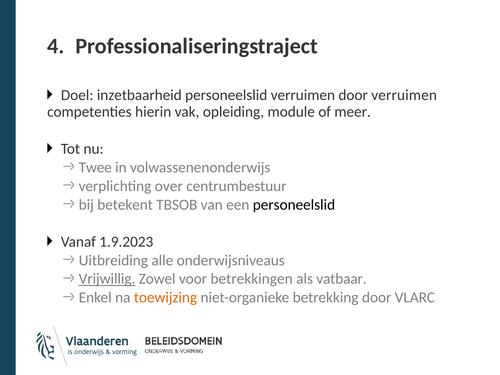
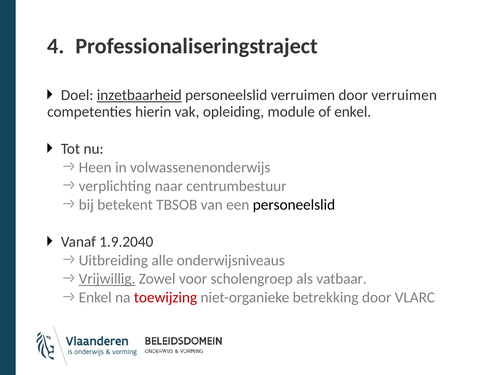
inzetbaarheid underline: none -> present
of meer: meer -> enkel
Twee: Twee -> Heen
over: over -> naar
1.9.2023: 1.9.2023 -> 1.9.2040
betrekkingen: betrekkingen -> scholengroep
toewijzing colour: orange -> red
